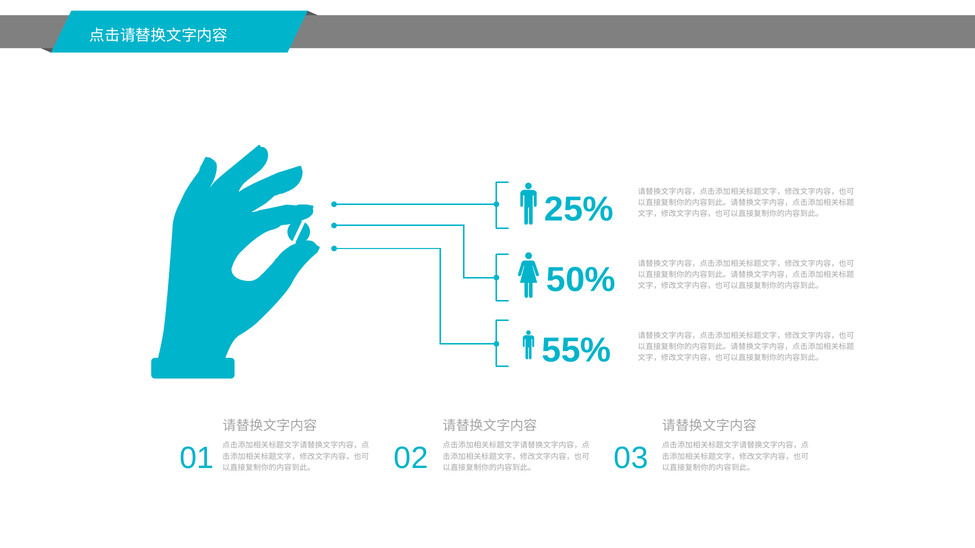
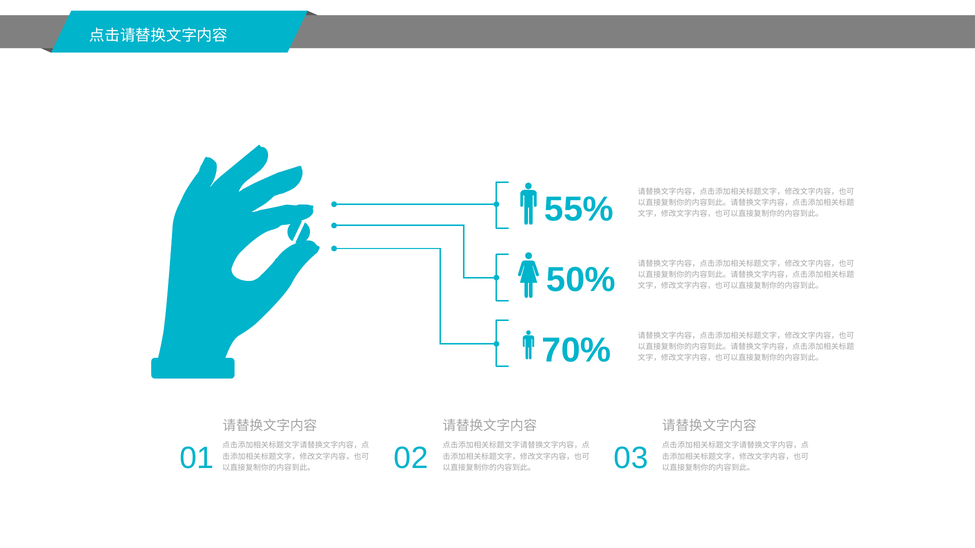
25%: 25% -> 55%
55%: 55% -> 70%
